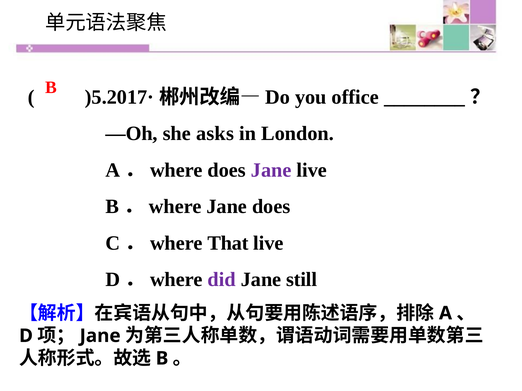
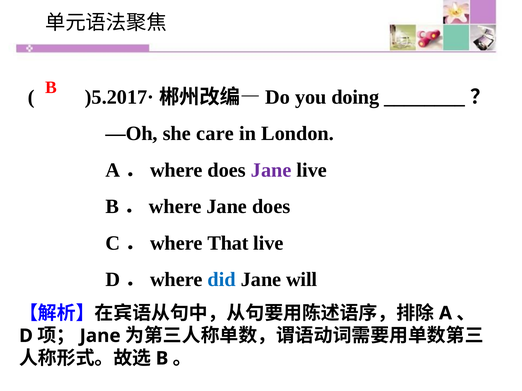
office: office -> doing
asks: asks -> care
did colour: purple -> blue
still: still -> will
